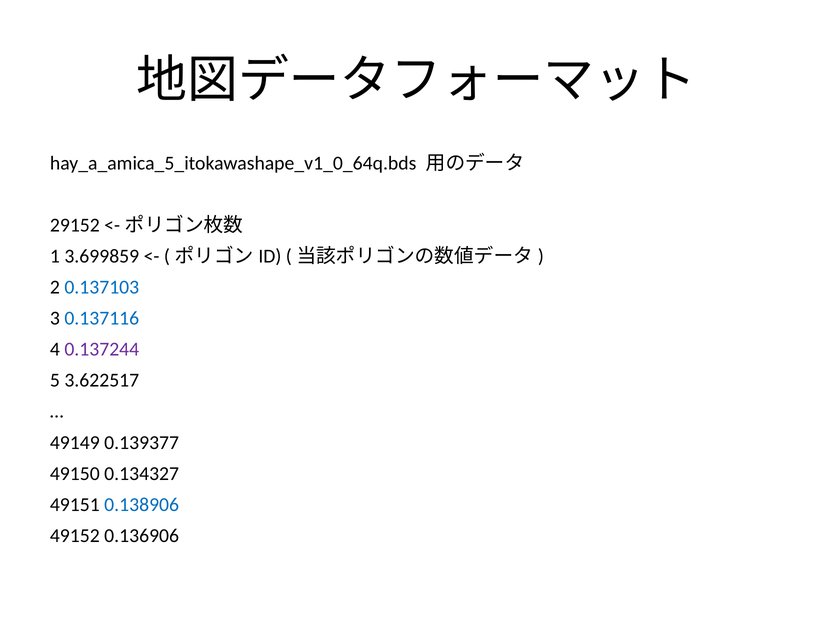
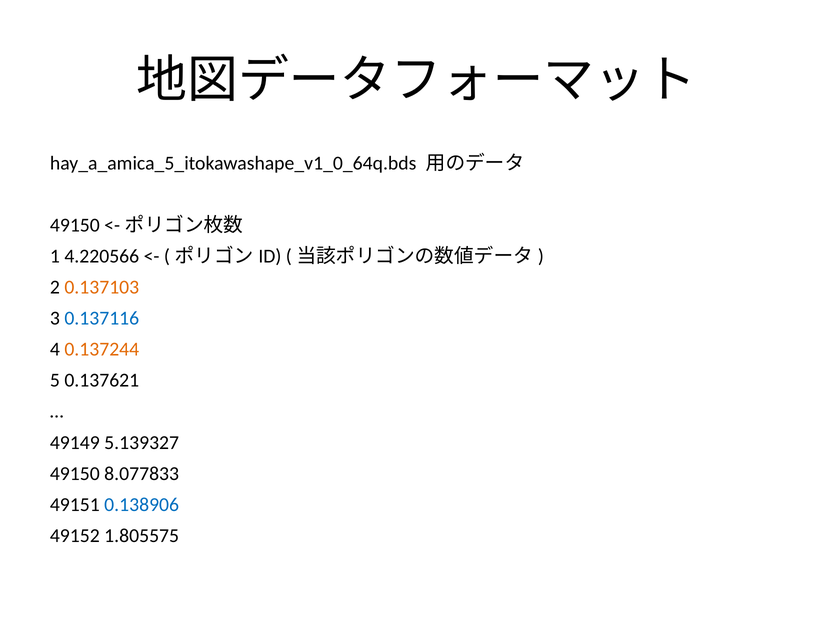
29152 at (75, 225): 29152 -> 49150
3.699859: 3.699859 -> 4.220566
0.137103 colour: blue -> orange
0.137244 colour: purple -> orange
3.622517: 3.622517 -> 0.137621
0.139377: 0.139377 -> 5.139327
0.134327: 0.134327 -> 8.077833
0.136906: 0.136906 -> 1.805575
